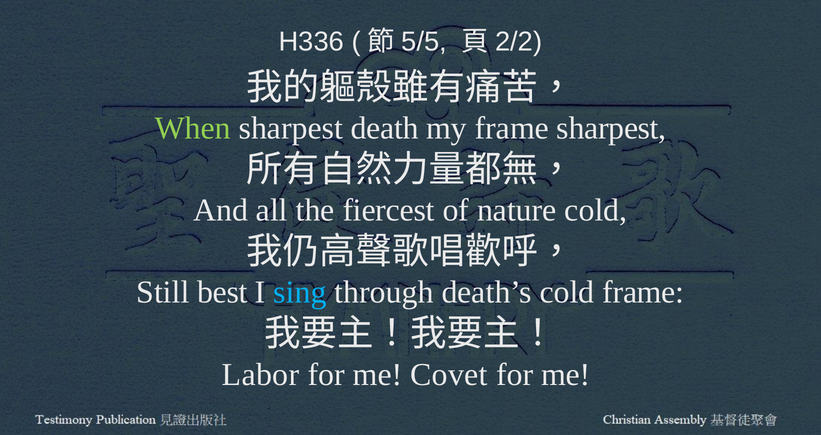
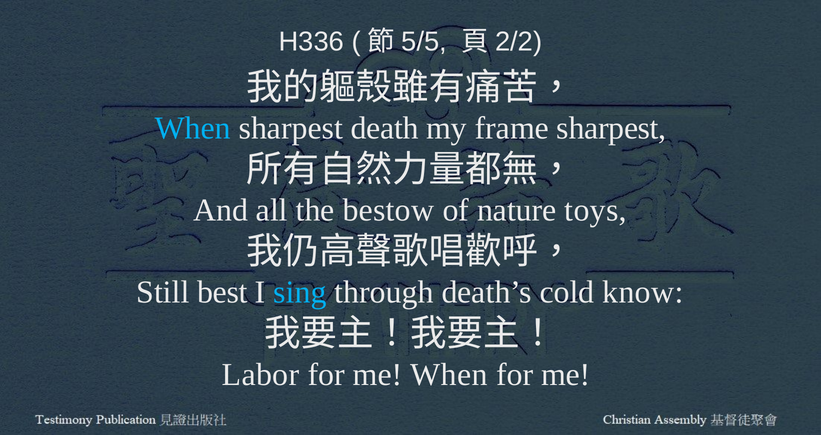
When at (193, 128) colour: light green -> light blue
fiercest: fiercest -> bestow
nature cold: cold -> toys
cold frame: frame -> know
me Covet: Covet -> When
